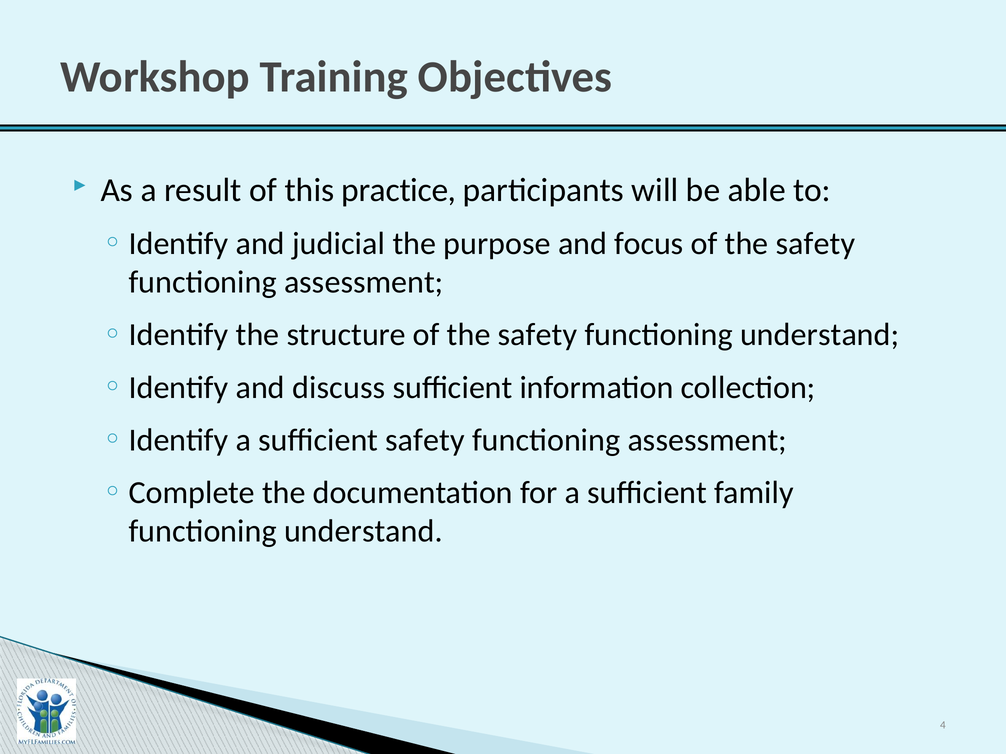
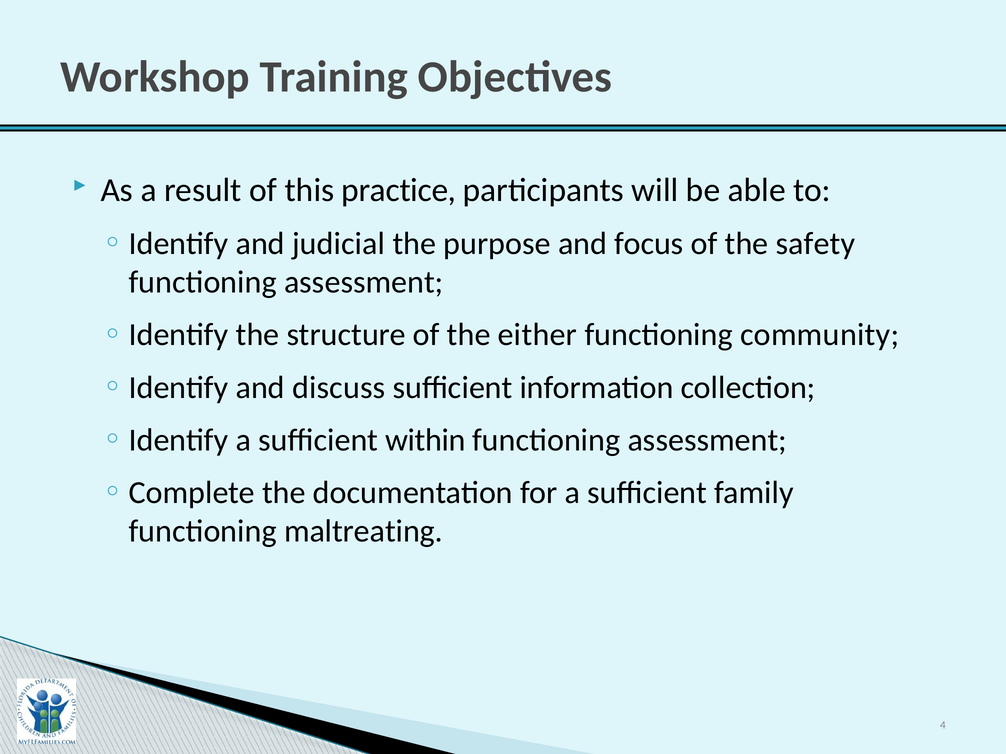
structure of the safety: safety -> either
understand at (820, 335): understand -> community
sufficient safety: safety -> within
understand at (363, 532): understand -> maltreating
